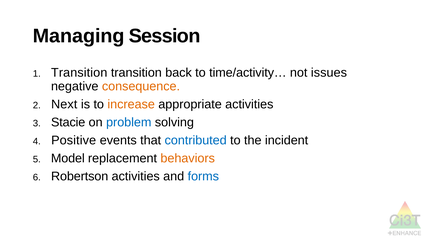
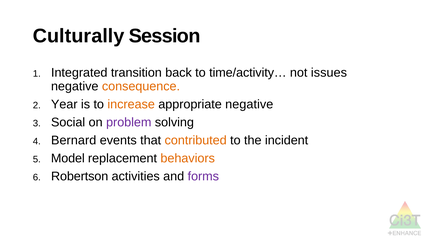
Managing: Managing -> Culturally
Transition at (79, 73): Transition -> Integrated
Next: Next -> Year
appropriate activities: activities -> negative
Stacie: Stacie -> Social
problem colour: blue -> purple
Positive: Positive -> Bernard
contributed colour: blue -> orange
forms colour: blue -> purple
